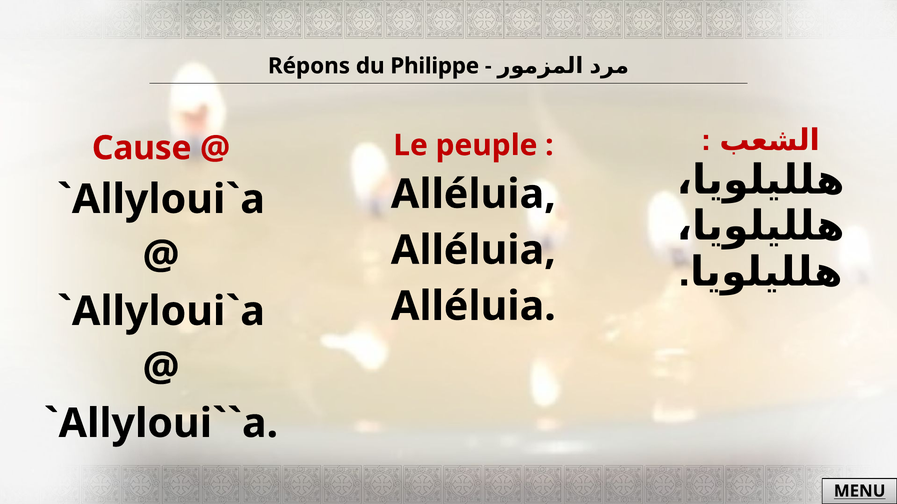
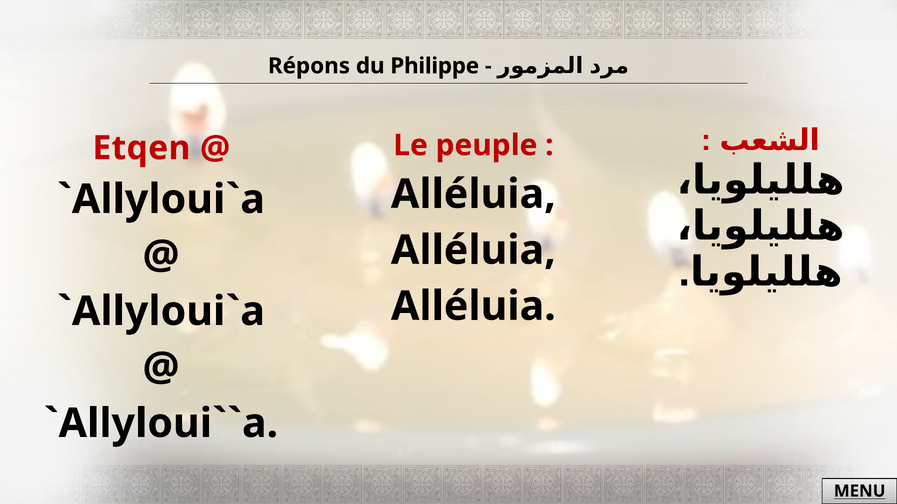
Cause: Cause -> Etqen
